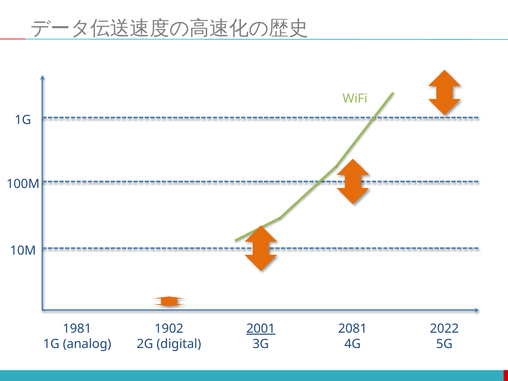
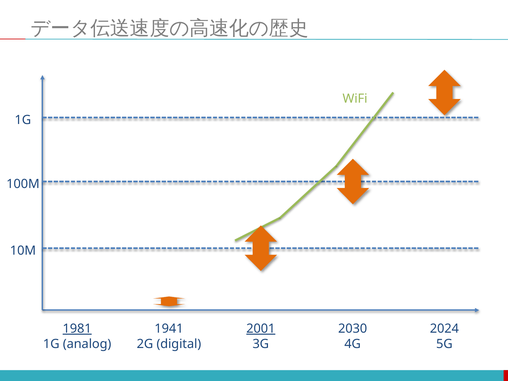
1981 underline: none -> present
1902: 1902 -> 1941
2081: 2081 -> 2030
2022: 2022 -> 2024
